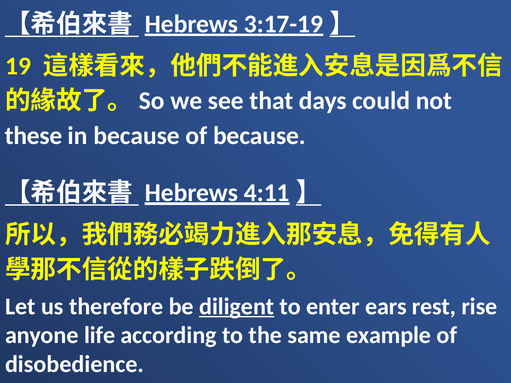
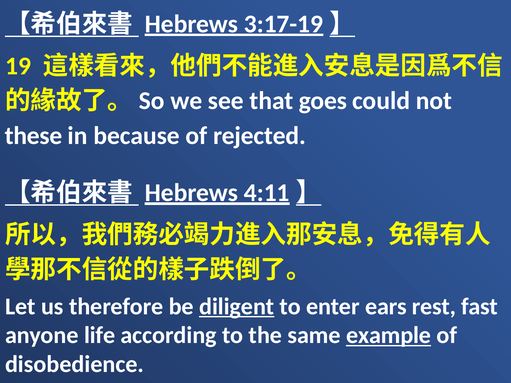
days: days -> goes
of because: because -> rejected
rise: rise -> fast
example underline: none -> present
